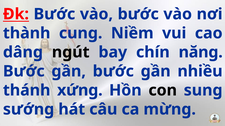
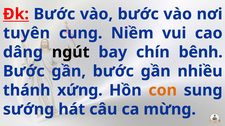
thành: thành -> tuyên
năng: năng -> bênh
con colour: black -> orange
